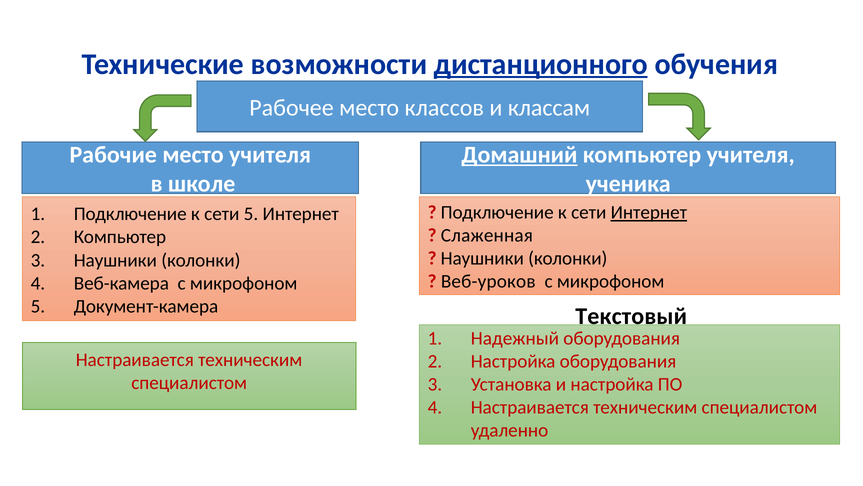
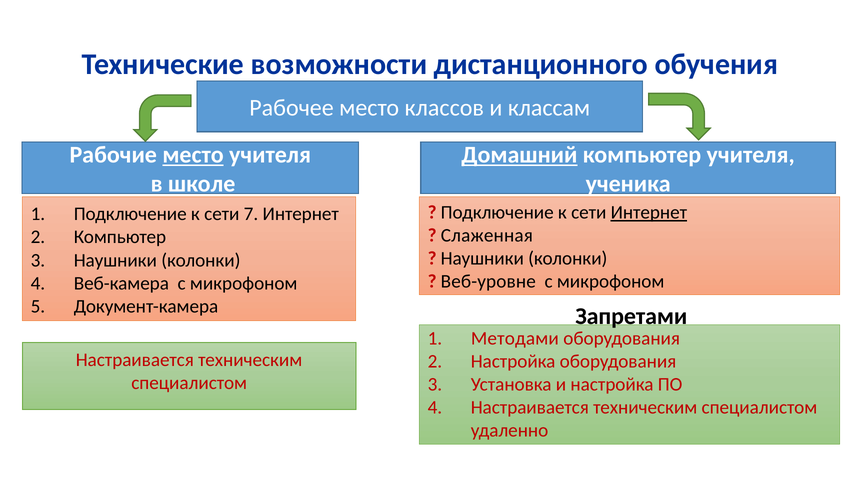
дистанционного underline: present -> none
место at (193, 155) underline: none -> present
сети 5: 5 -> 7
Веб-уроков: Веб-уроков -> Веб-уровне
Текстовый: Текстовый -> Запретами
Надежный: Надежный -> Методами
